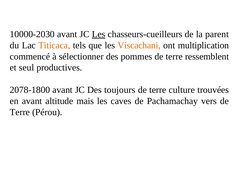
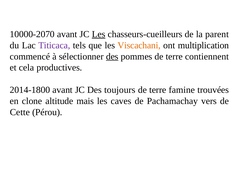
10000-2030: 10000-2030 -> 10000-2070
Titicaca colour: orange -> purple
des at (112, 57) underline: none -> present
ressemblent: ressemblent -> contiennent
seul: seul -> cela
2078-1800: 2078-1800 -> 2014-1800
culture: culture -> famine
en avant: avant -> clone
Terre at (20, 112): Terre -> Cette
